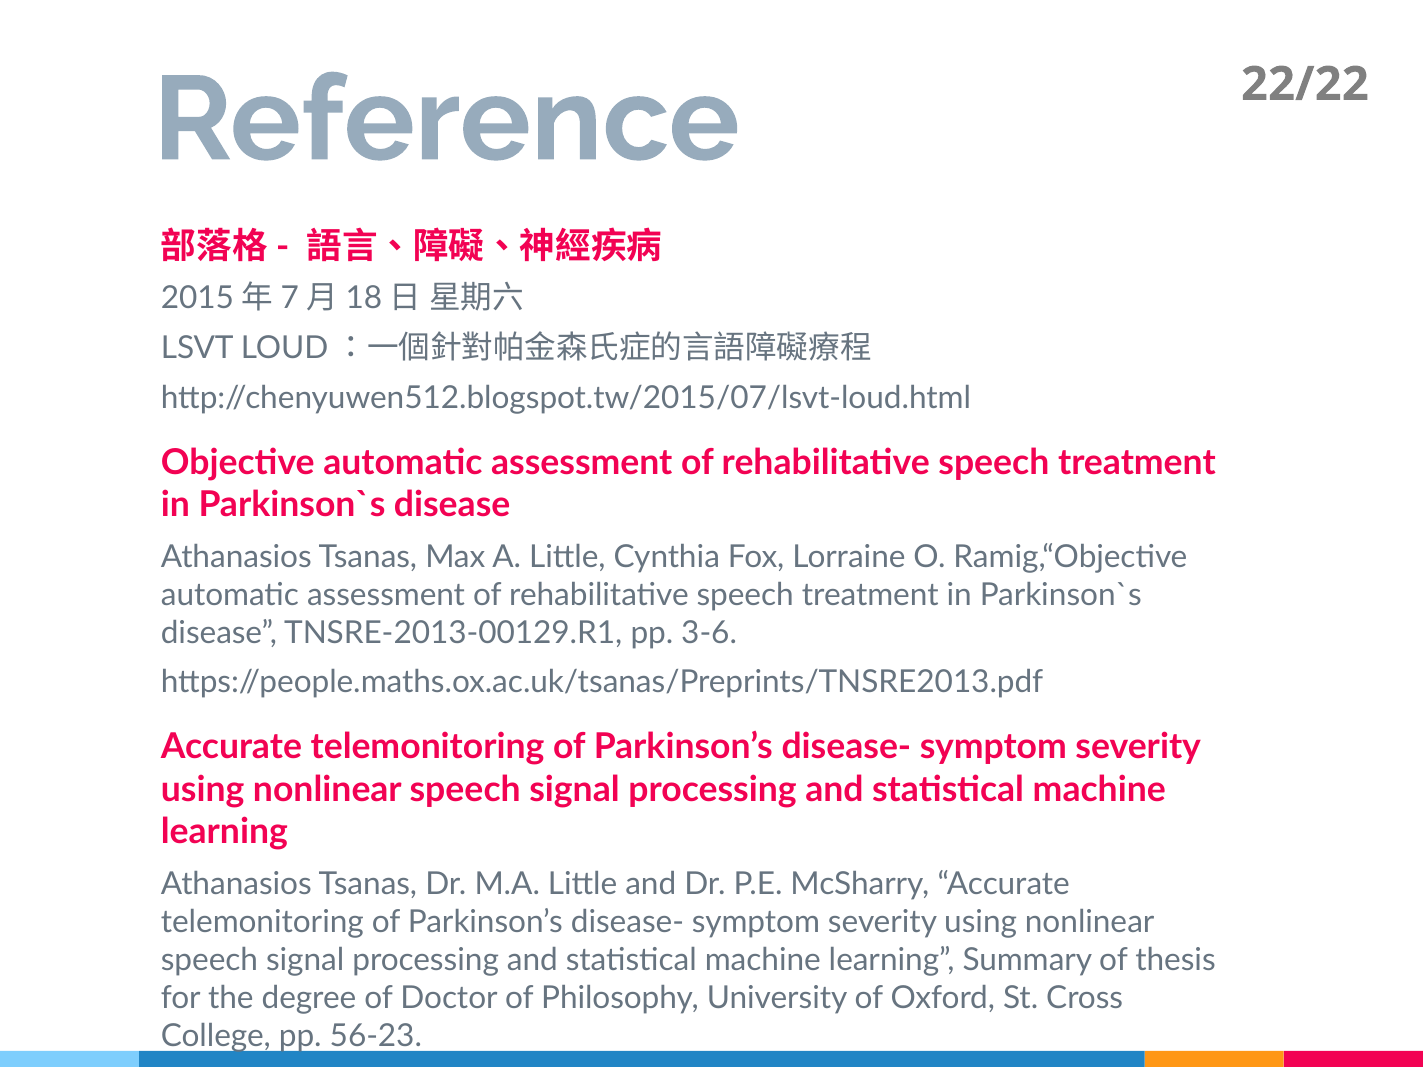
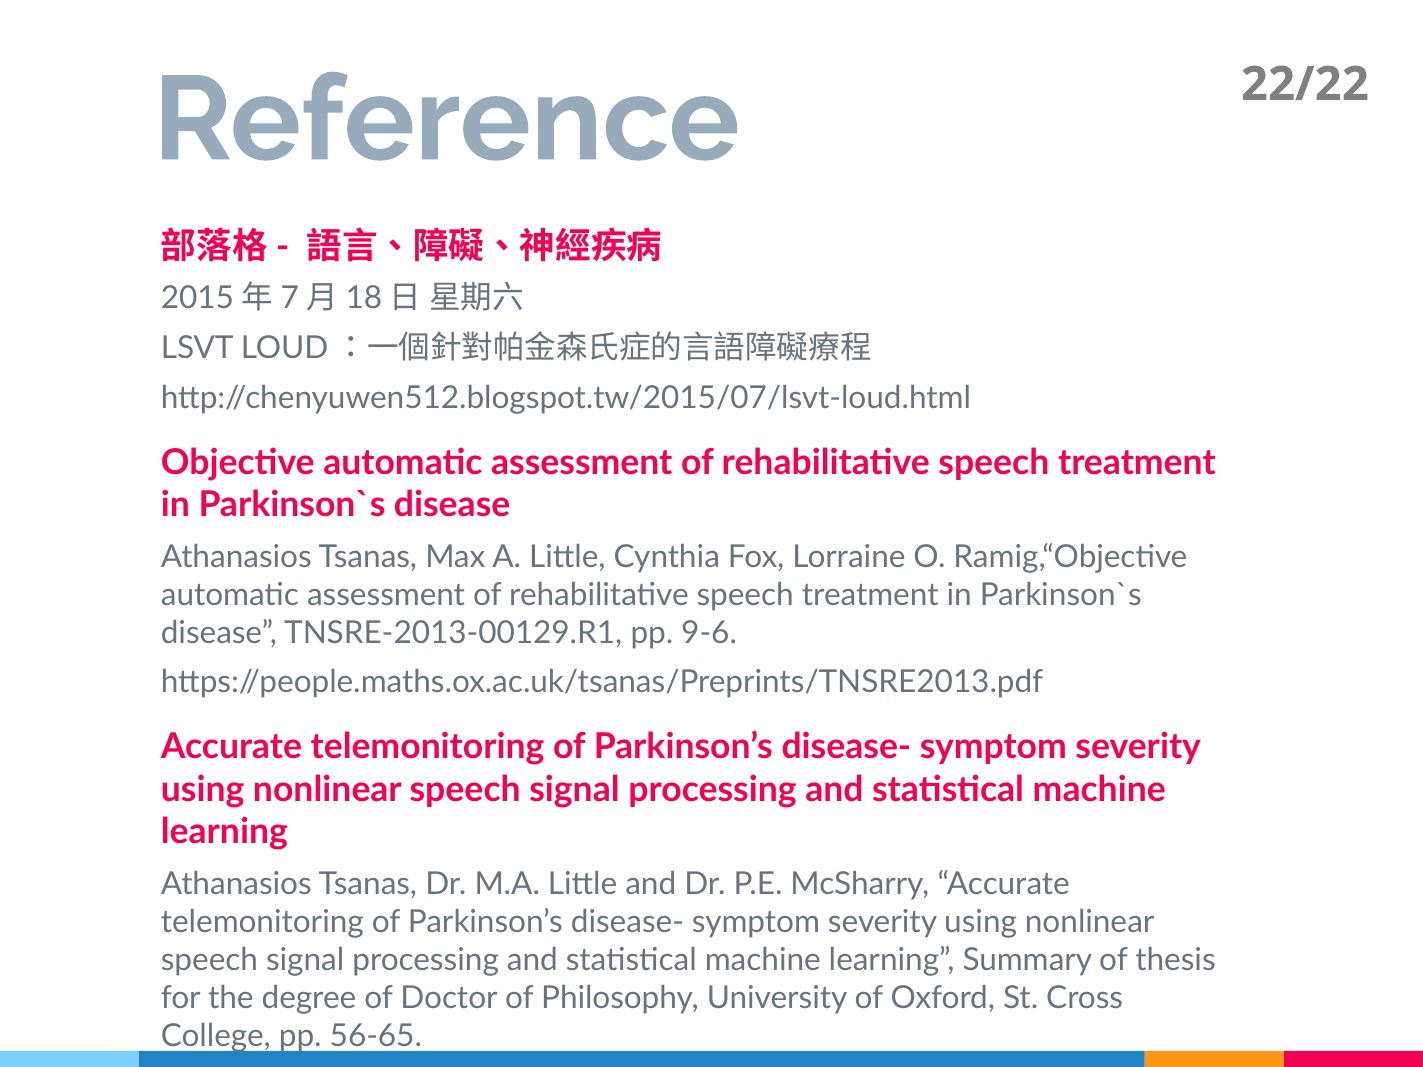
3-6: 3-6 -> 9-6
56-23: 56-23 -> 56-65
